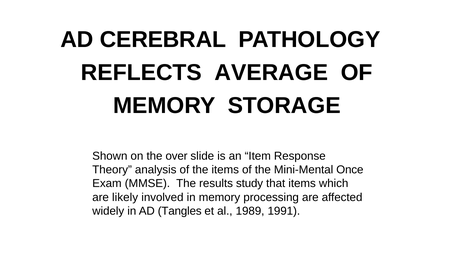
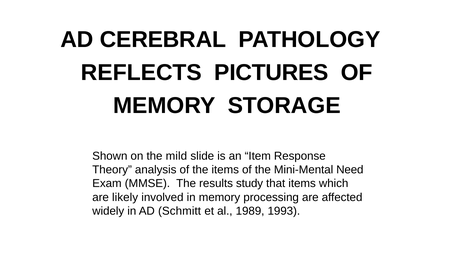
AVERAGE: AVERAGE -> PICTURES
over: over -> mild
Once: Once -> Need
Tangles: Tangles -> Schmitt
1991: 1991 -> 1993
